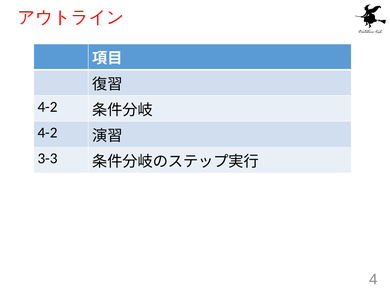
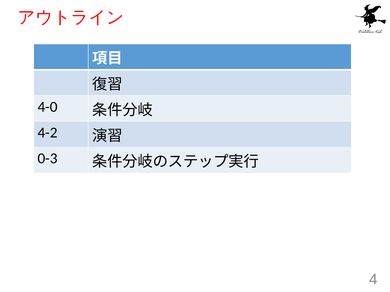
4-2 at (48, 107): 4-2 -> 4-0
3-3: 3-3 -> 0-3
